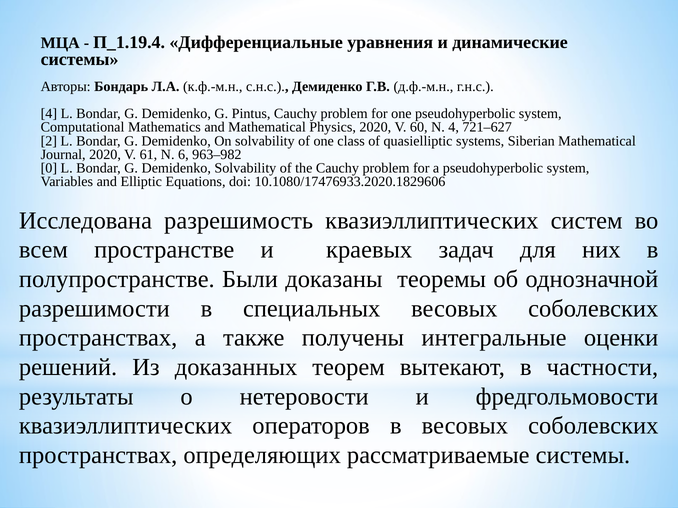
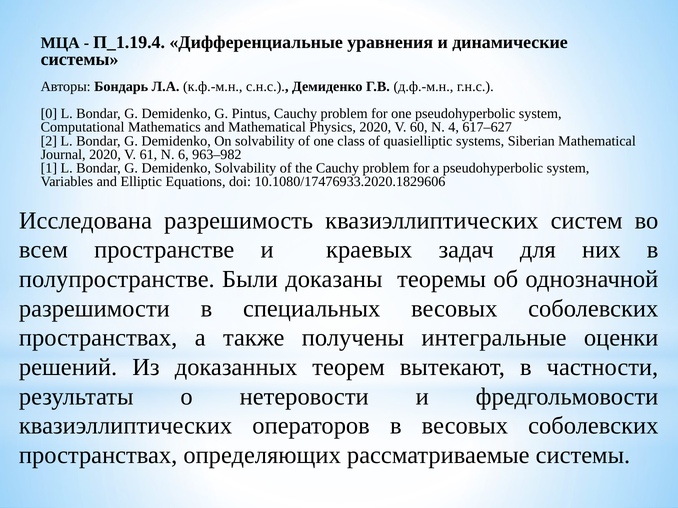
4 at (49, 114): 4 -> 0
721–627: 721–627 -> 617–627
0: 0 -> 1
